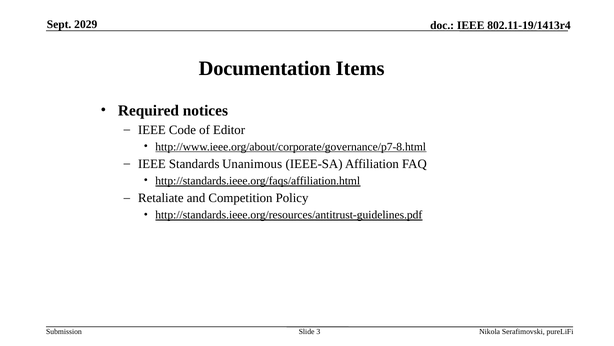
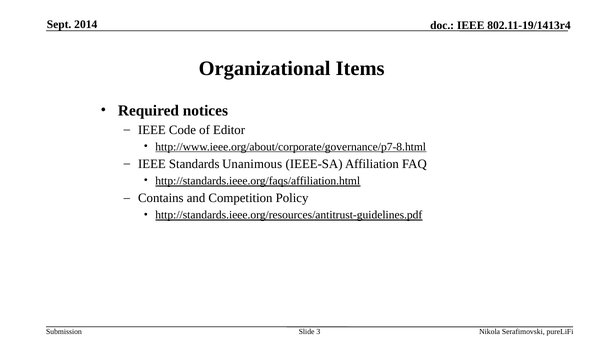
2029: 2029 -> 2014
Documentation: Documentation -> Organizational
Retaliate: Retaliate -> Contains
